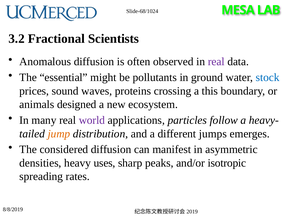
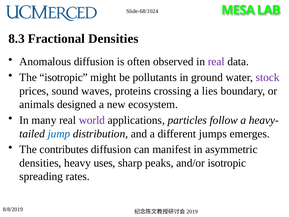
3.2: 3.2 -> 8.3
Fractional Scientists: Scientists -> Densities
The essential: essential -> isotropic
stock colour: blue -> purple
this: this -> lies
jump colour: orange -> blue
considered: considered -> contributes
